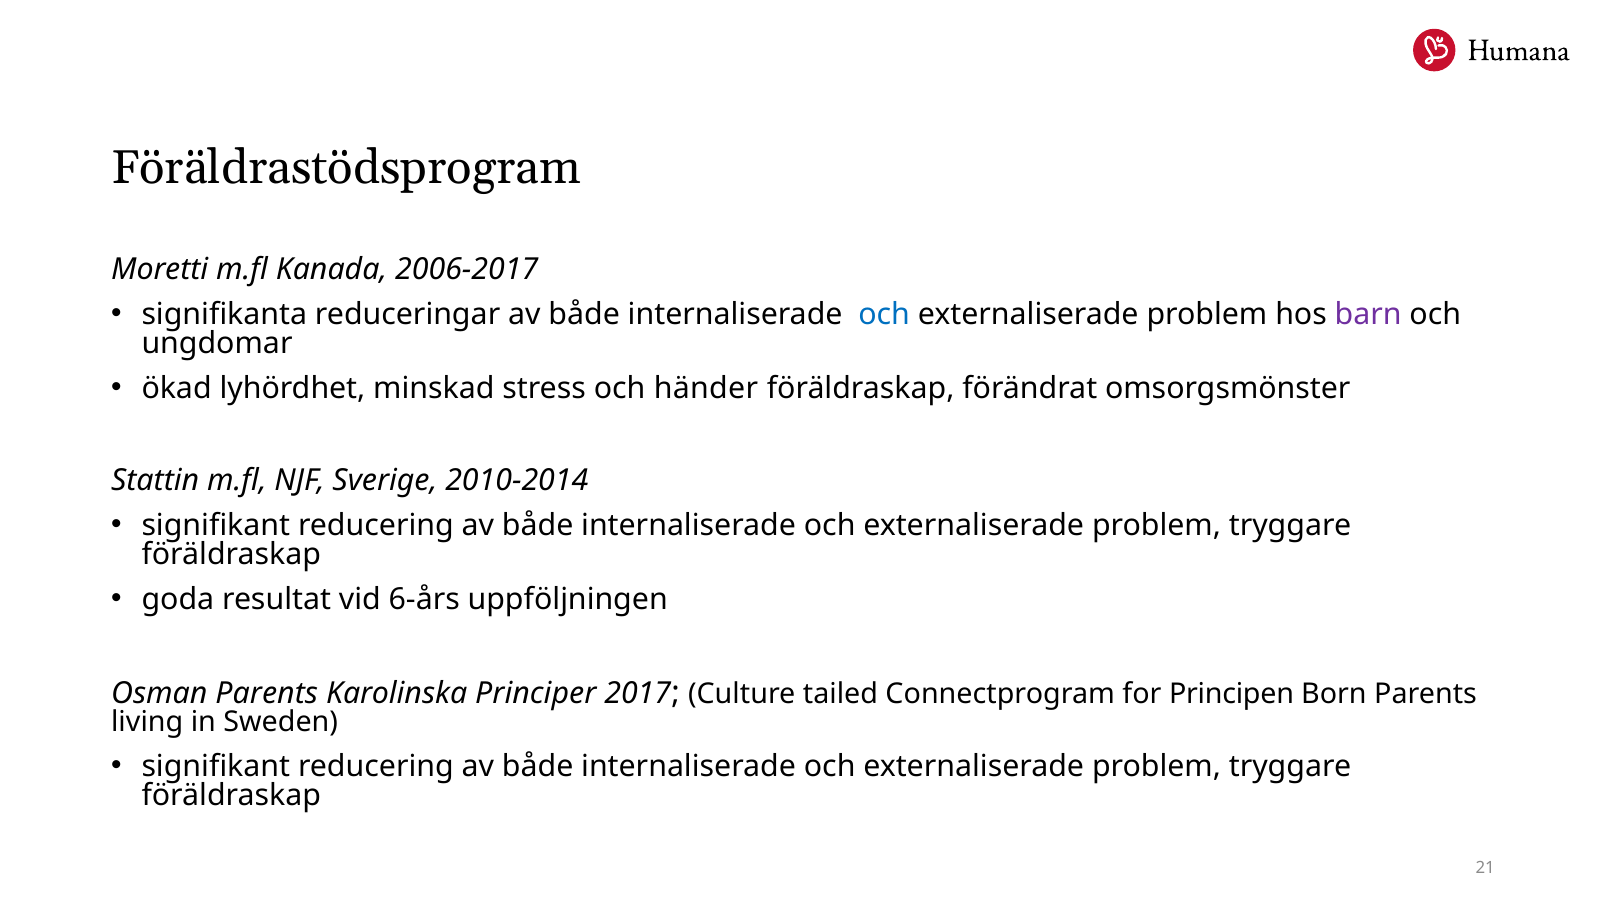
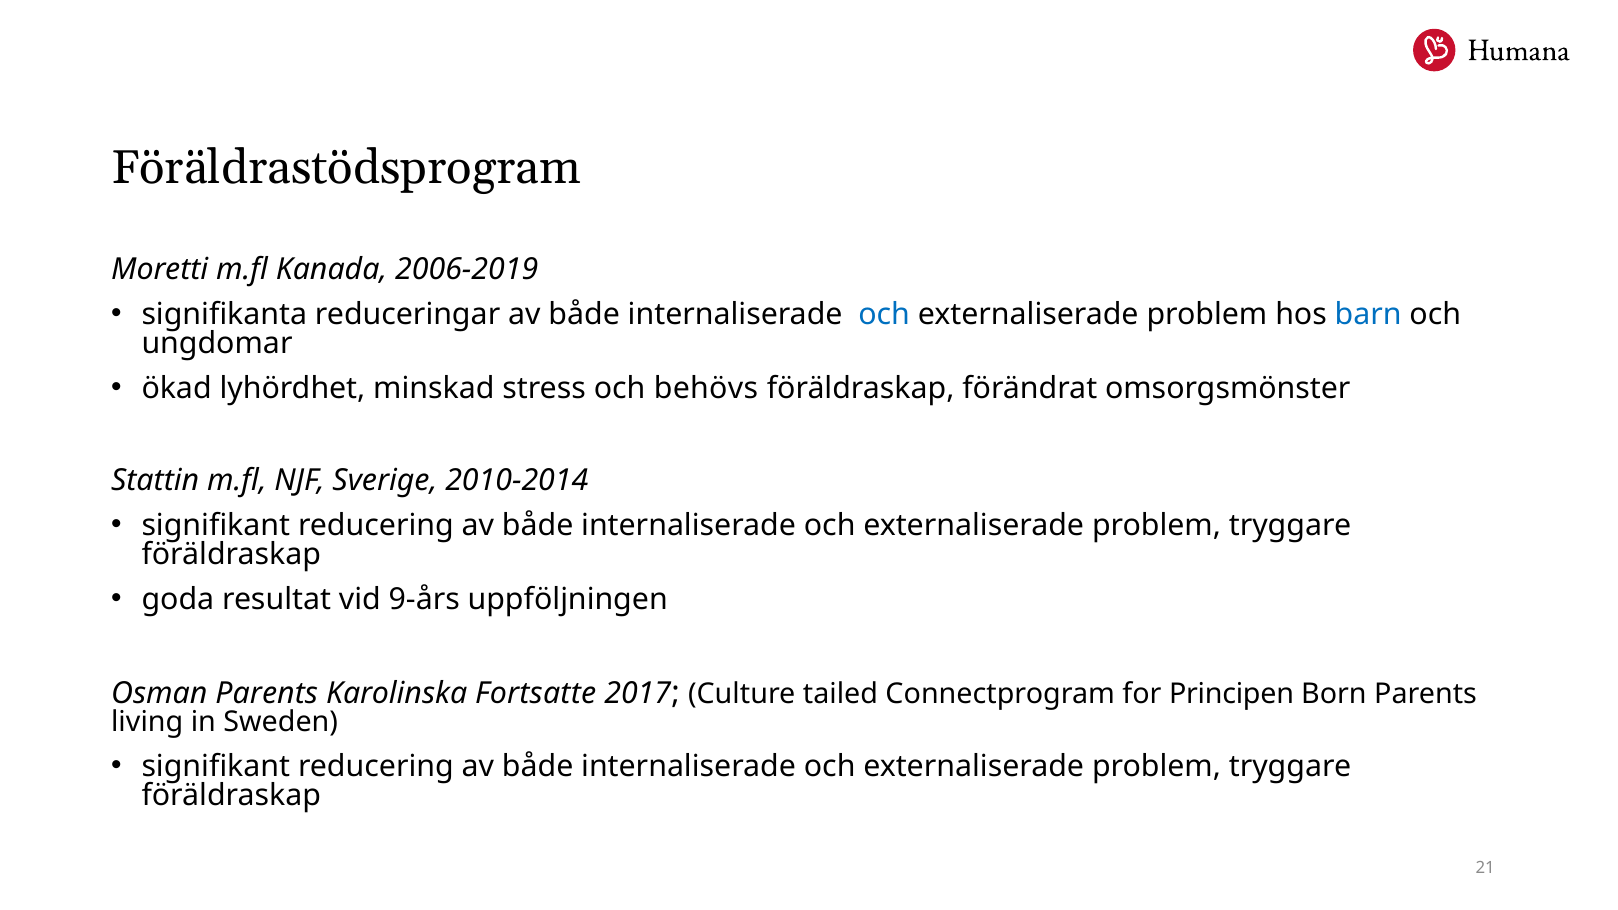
2006-2017: 2006-2017 -> 2006-2019
barn colour: purple -> blue
händer: händer -> behövs
6-års: 6-års -> 9-års
Principer: Principer -> Fortsatte
